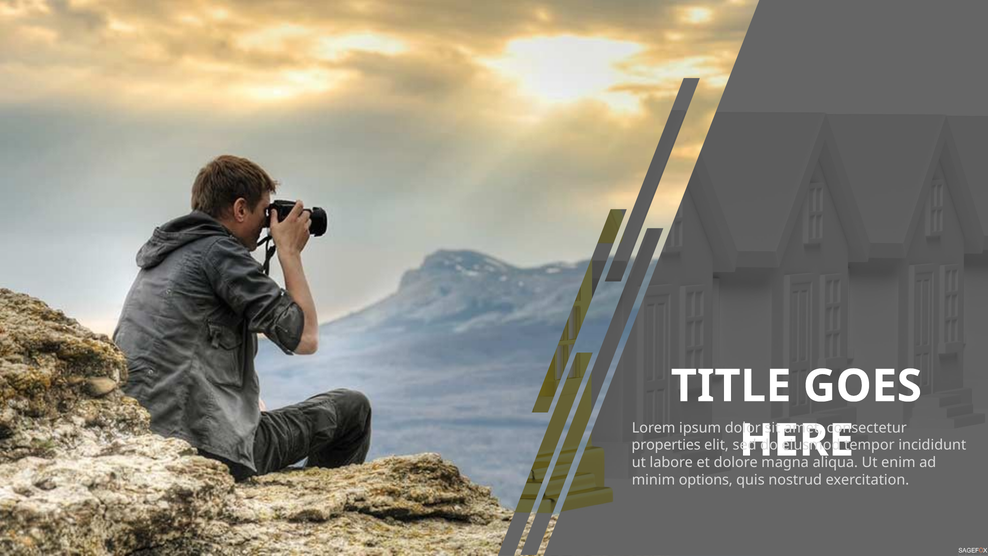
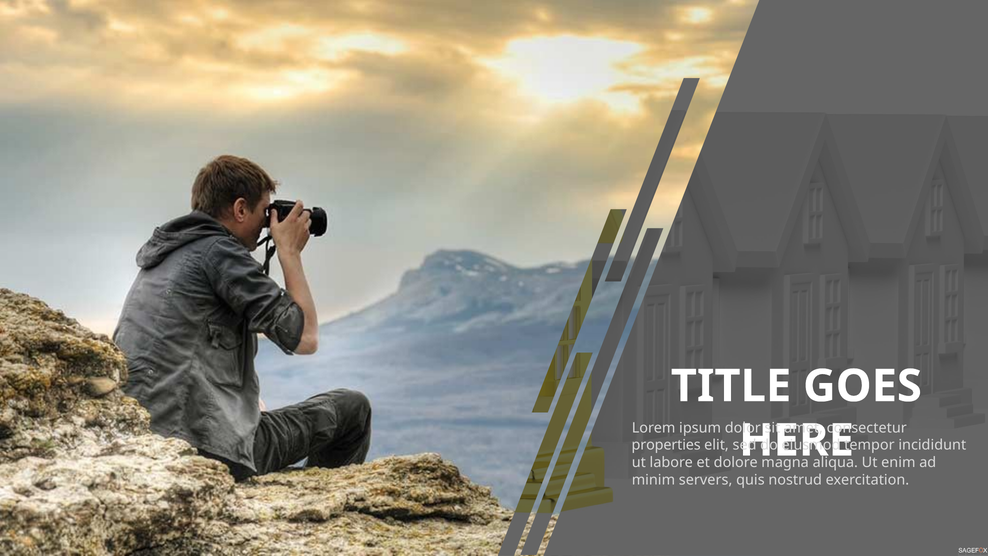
options: options -> servers
